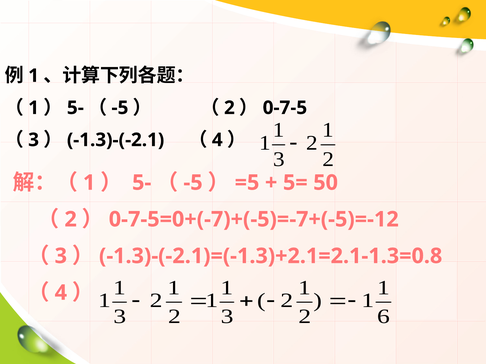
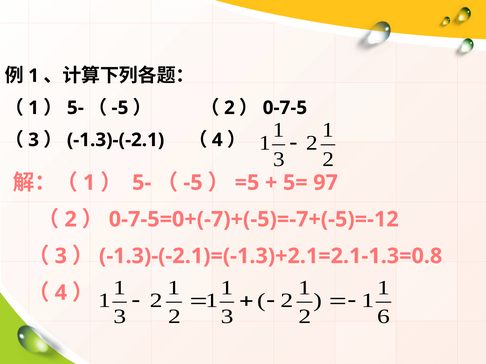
50: 50 -> 97
